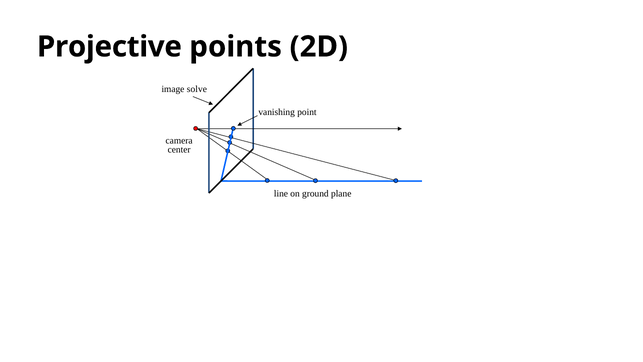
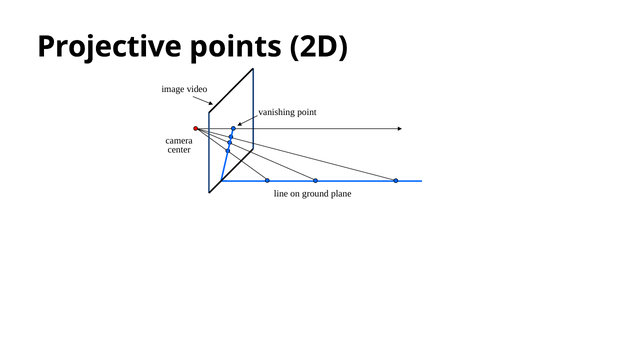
solve: solve -> video
